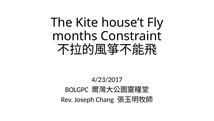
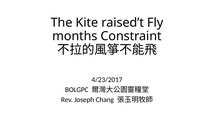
house’t: house’t -> raised’t
